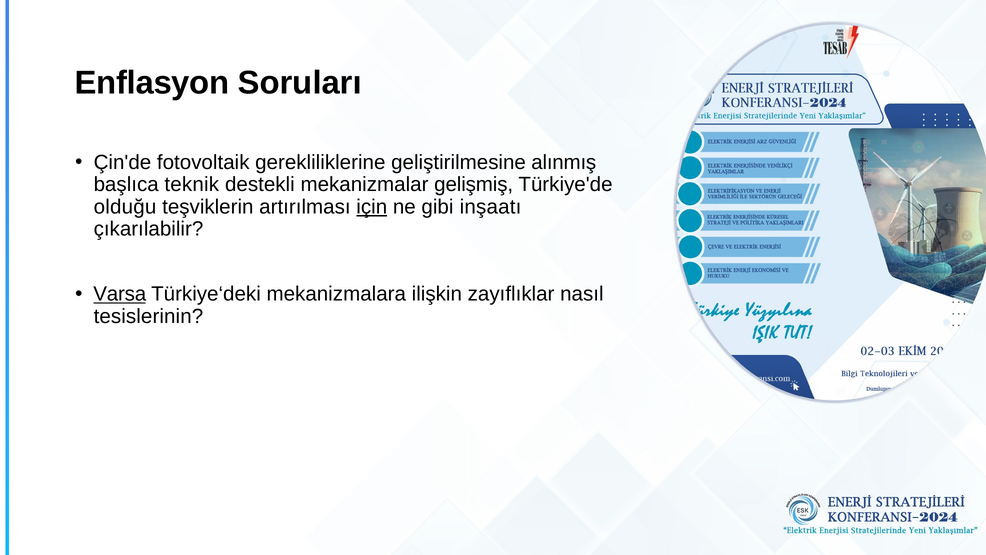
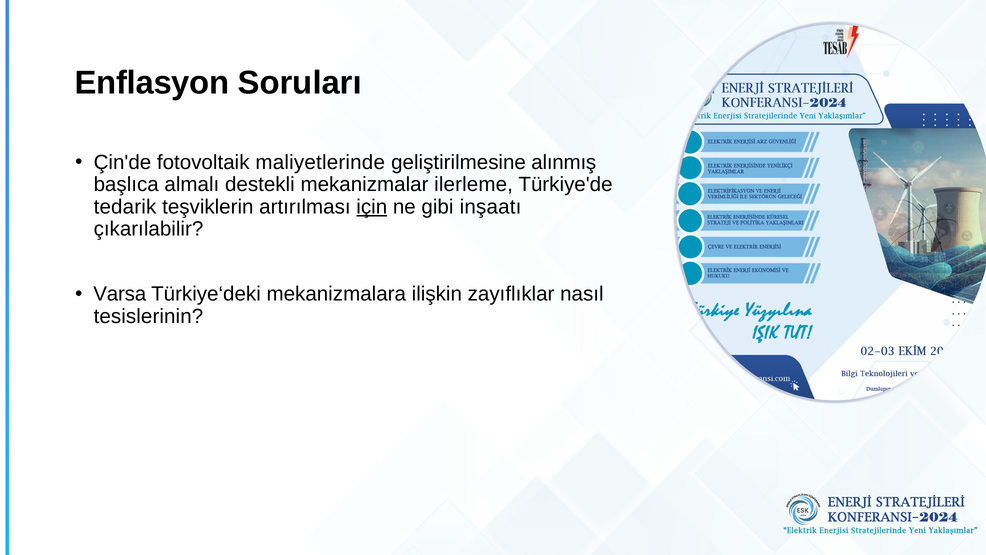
gerekliliklerine: gerekliliklerine -> maliyetlerinde
teknik: teknik -> almalı
gelişmiş: gelişmiş -> ilerleme
olduğu: olduğu -> tedarik
Varsa underline: present -> none
